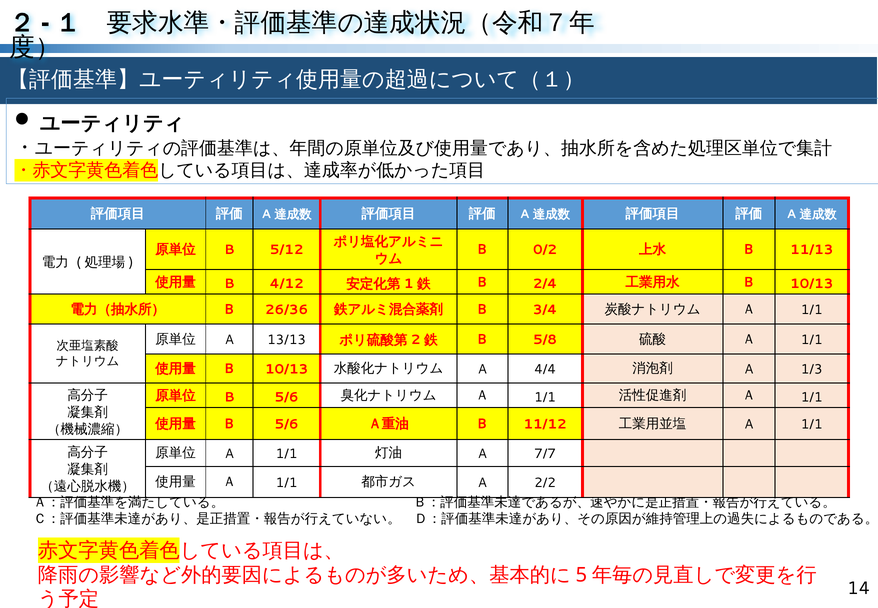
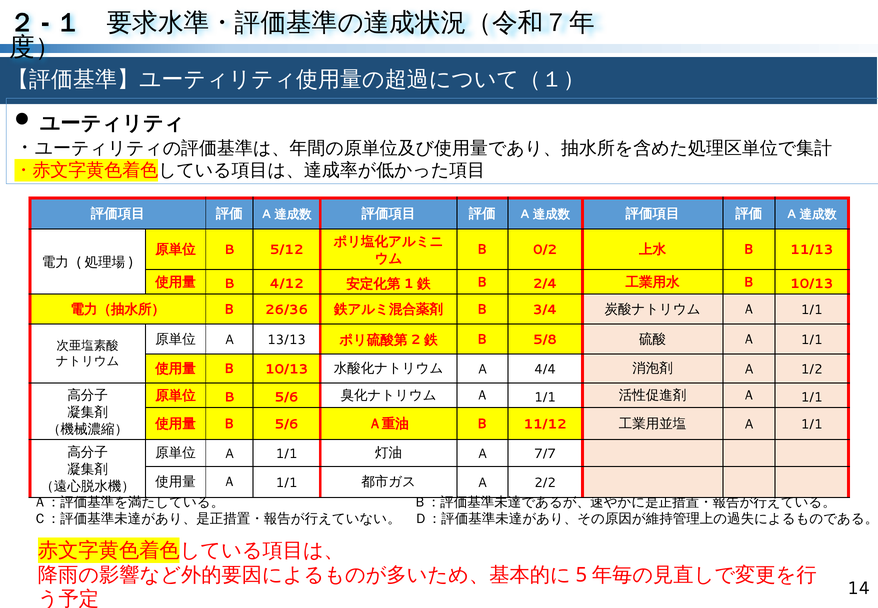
1/3: 1/3 -> 1/2
